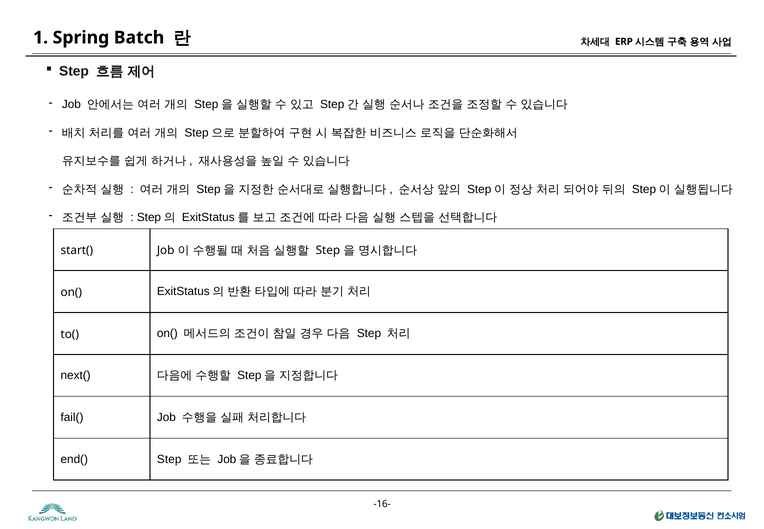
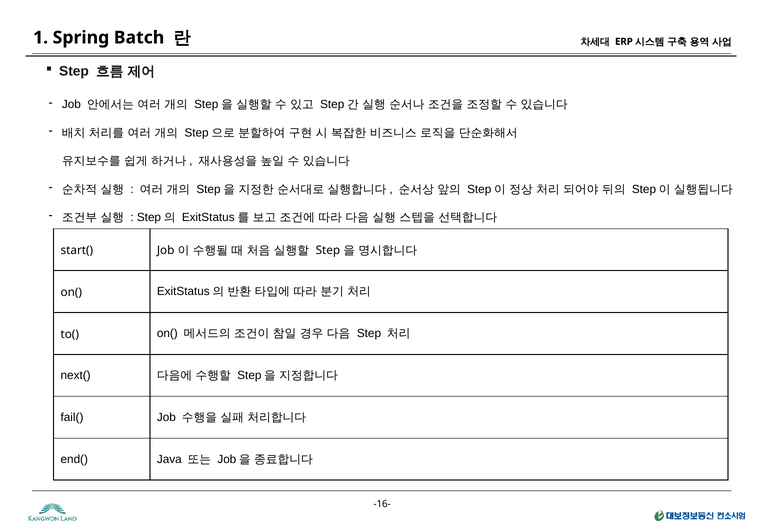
end( Step: Step -> Java
